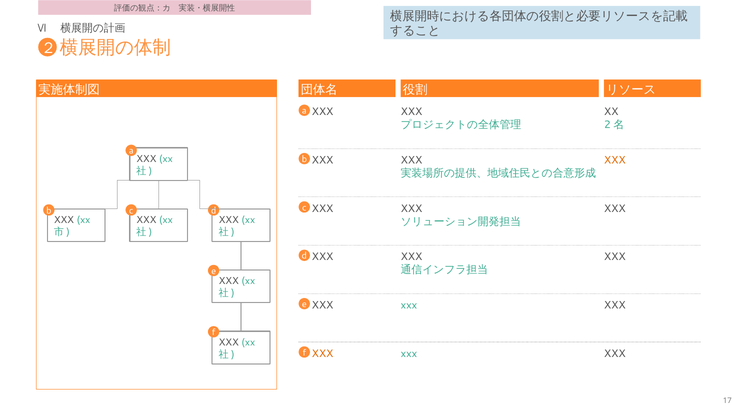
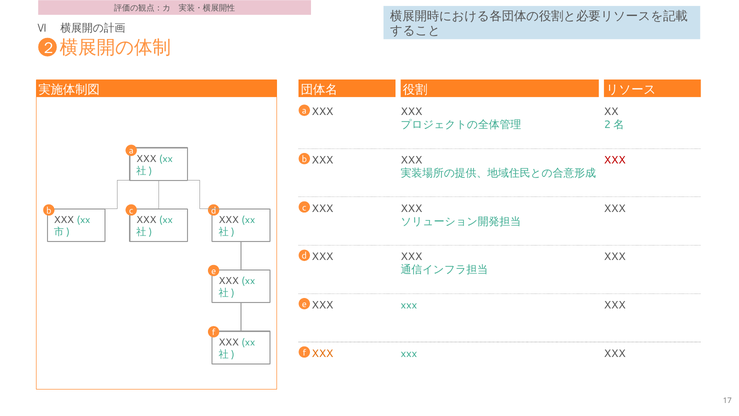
XXX at (615, 160) colour: orange -> red
